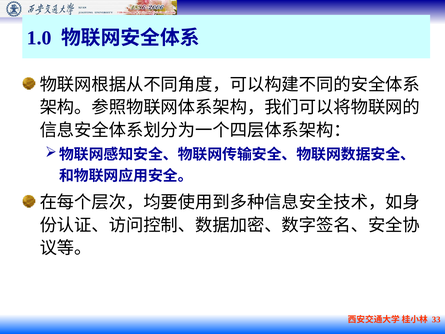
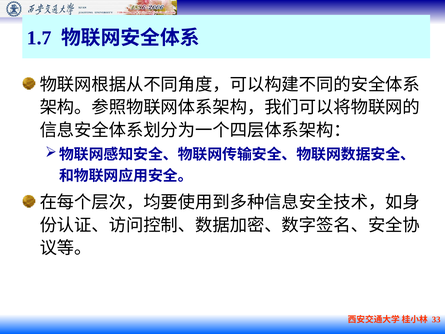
1.0: 1.0 -> 1.7
